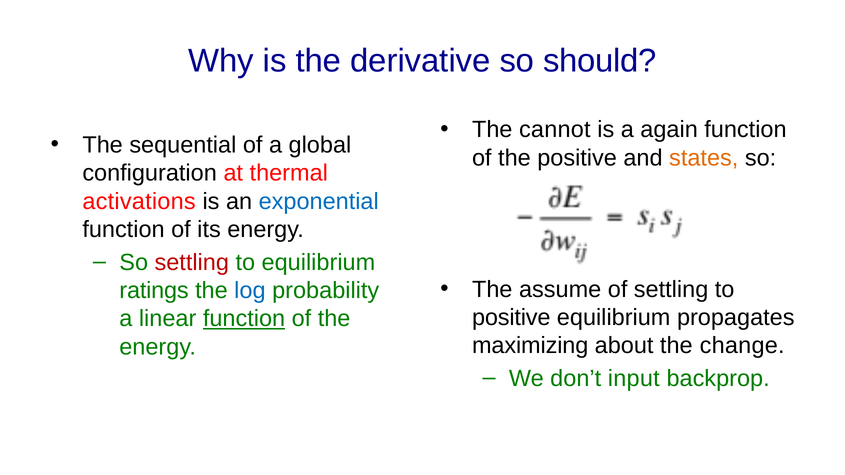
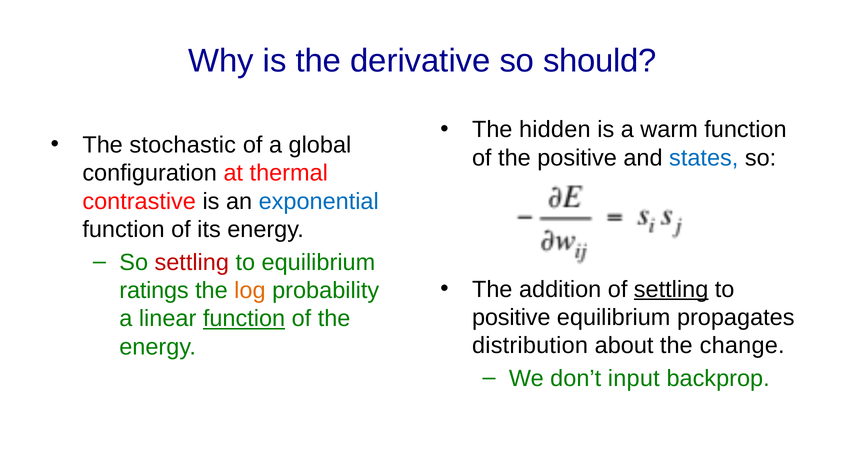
cannot: cannot -> hidden
again: again -> warm
sequential: sequential -> stochastic
states colour: orange -> blue
activations: activations -> contrastive
assume: assume -> addition
settling at (671, 289) underline: none -> present
log colour: blue -> orange
maximizing: maximizing -> distribution
